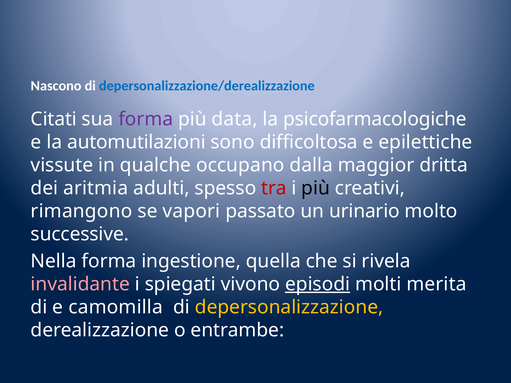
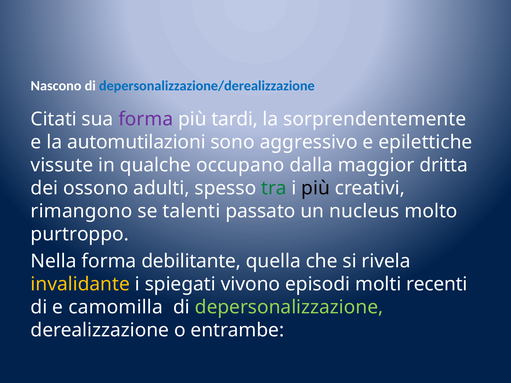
data: data -> tardi
psicofarmacologiche: psicofarmacologiche -> sorprendentemente
difficoltosa: difficoltosa -> aggressivo
aritmia: aritmia -> ossono
tra colour: red -> green
vapori: vapori -> talenti
urinario: urinario -> nucleus
successive: successive -> purtroppo
ingestione: ingestione -> debilitante
invalidante colour: pink -> yellow
episodi underline: present -> none
merita: merita -> recenti
depersonalizzazione colour: yellow -> light green
